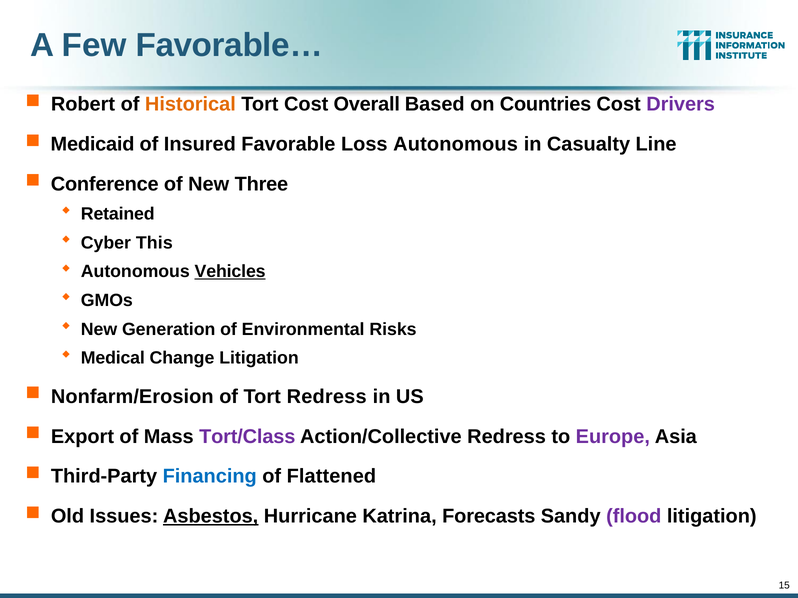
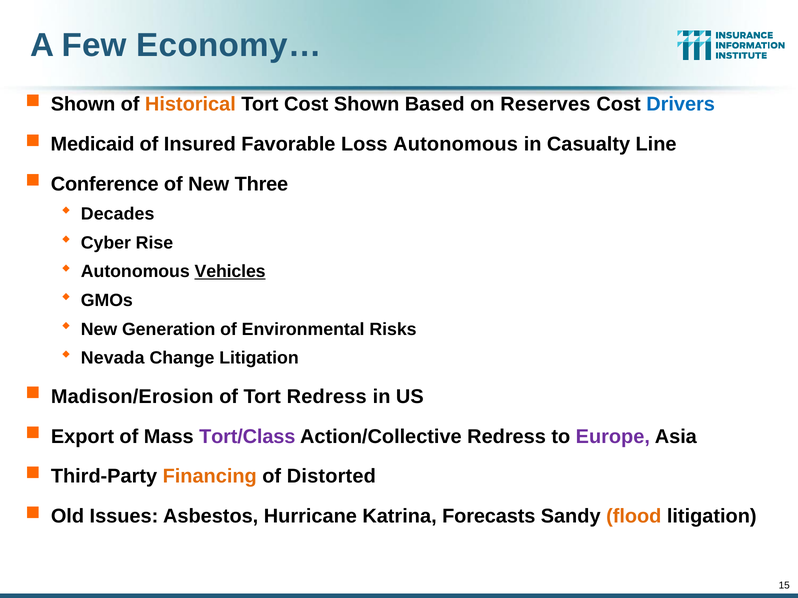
Favorable…: Favorable… -> Economy…
Robert at (83, 104): Robert -> Shown
Cost Overall: Overall -> Shown
Countries: Countries -> Reserves
Drivers colour: purple -> blue
Retained: Retained -> Decades
This: This -> Rise
Medical: Medical -> Nevada
Nonfarm/Erosion: Nonfarm/Erosion -> Madison/Erosion
Financing colour: blue -> orange
Flattened: Flattened -> Distorted
Asbestos underline: present -> none
flood colour: purple -> orange
